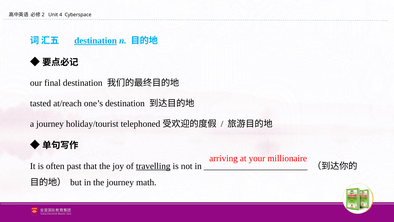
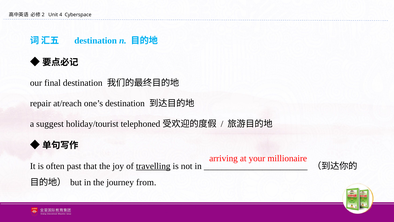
destination at (96, 41) underline: present -> none
tasted: tasted -> repair
a journey: journey -> suggest
math: math -> from
